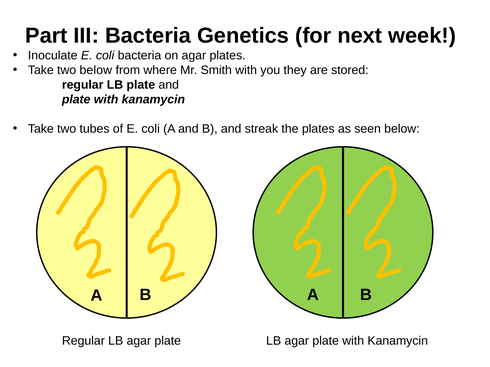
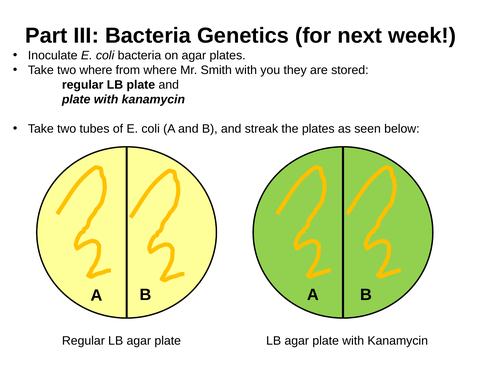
two below: below -> where
